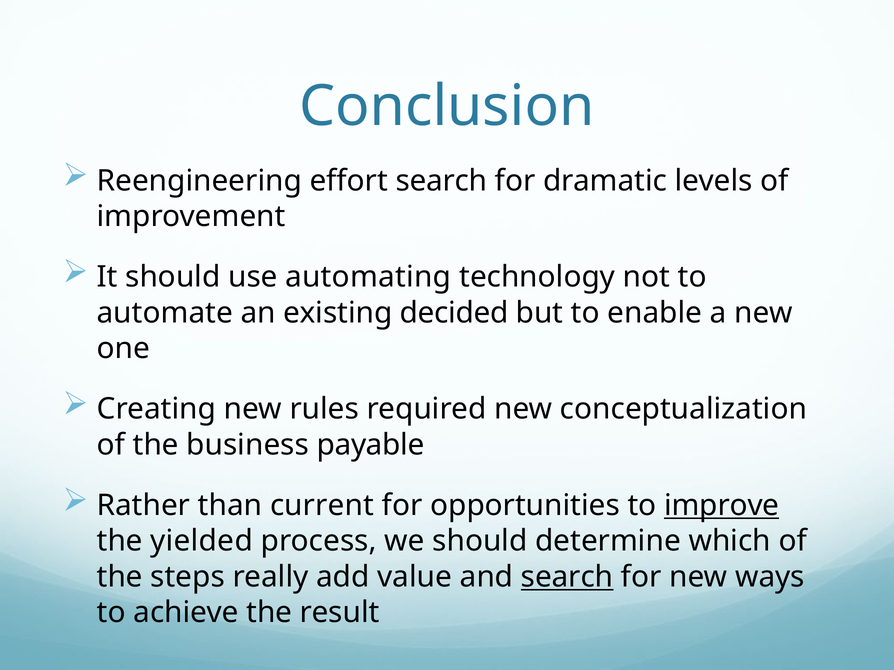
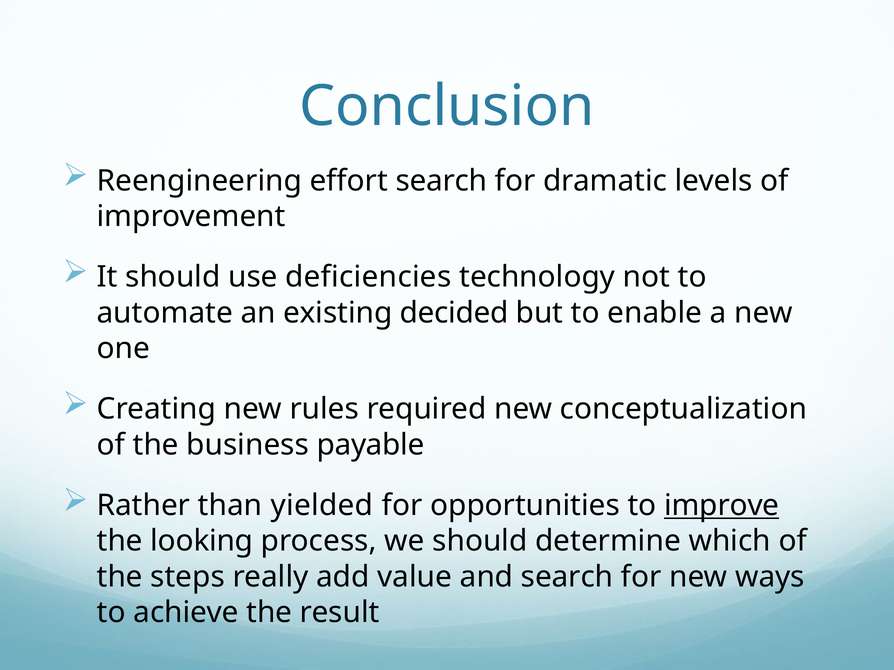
automating: automating -> deficiencies
current: current -> yielded
yielded: yielded -> looking
search at (567, 577) underline: present -> none
